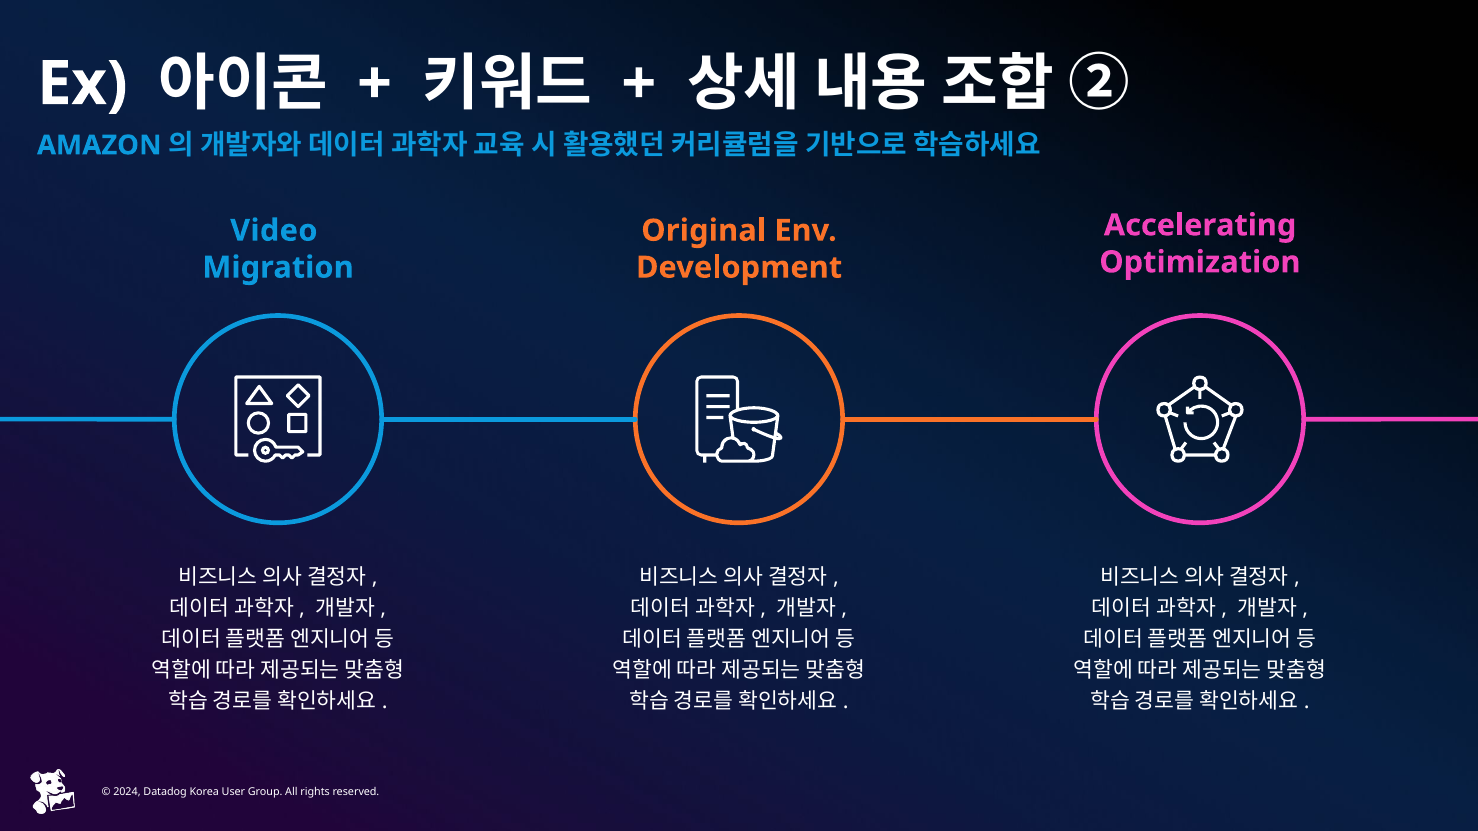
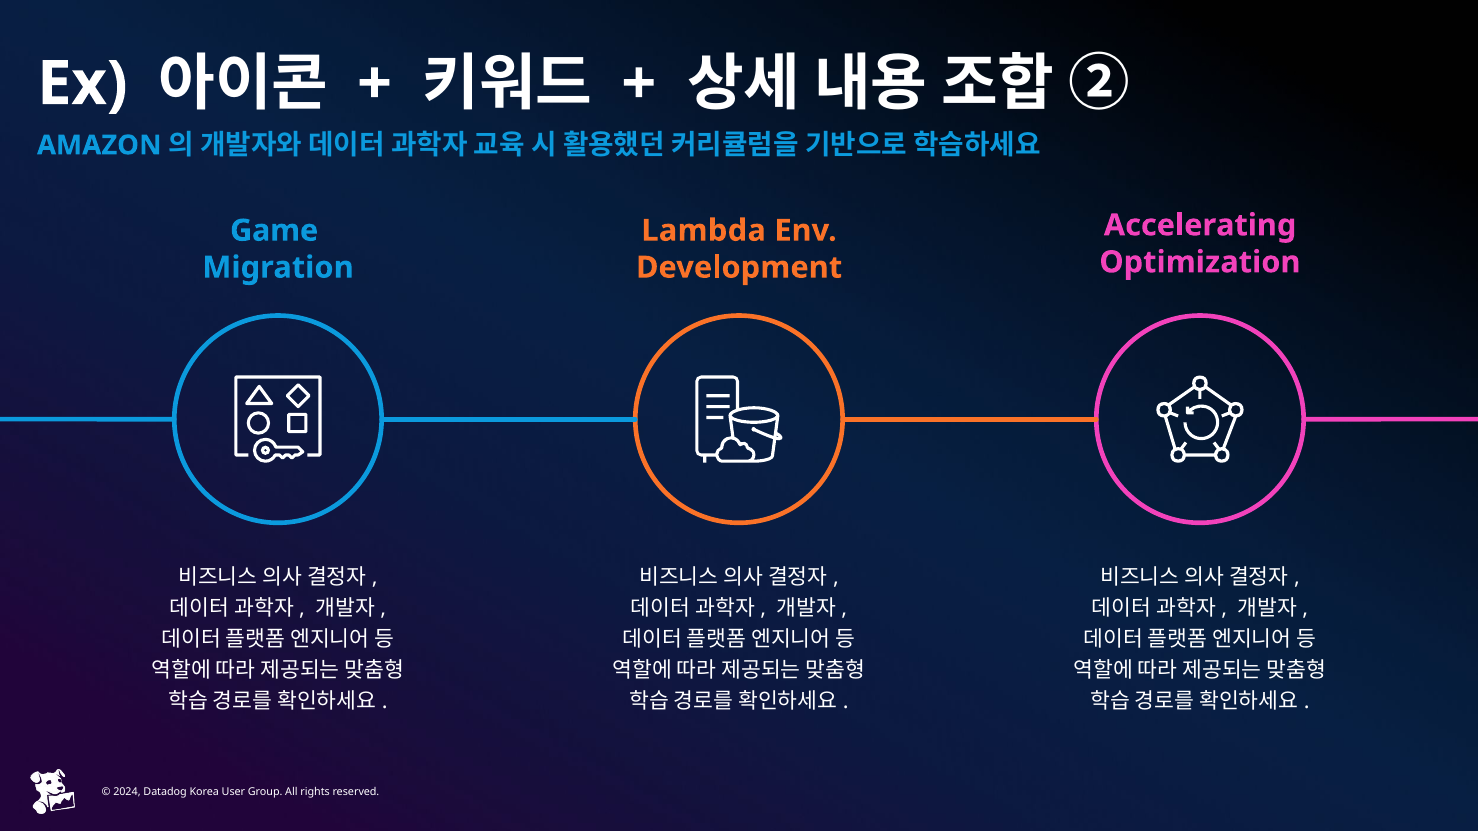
Video: Video -> Game
Original: Original -> Lambda
